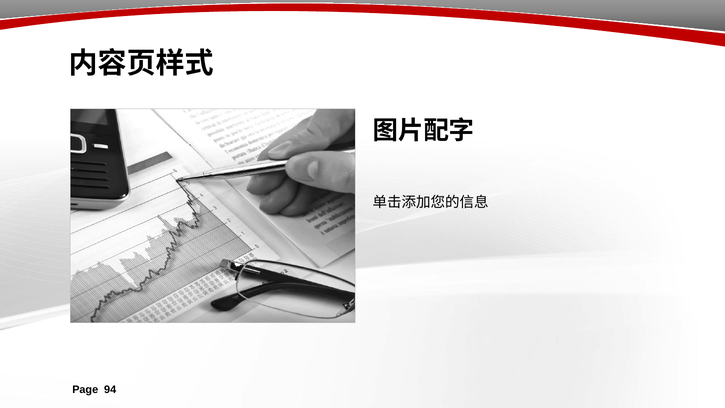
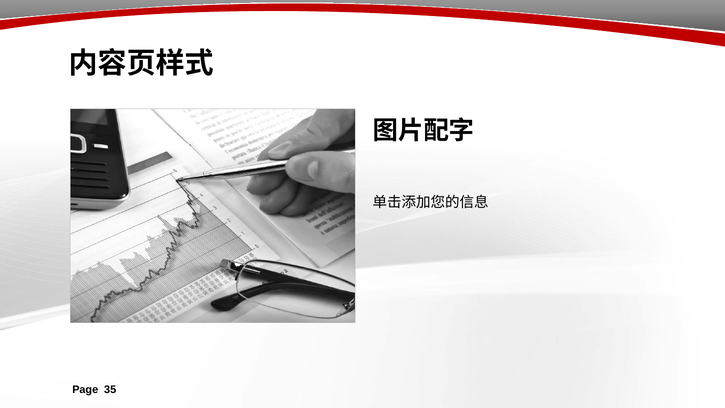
94: 94 -> 35
